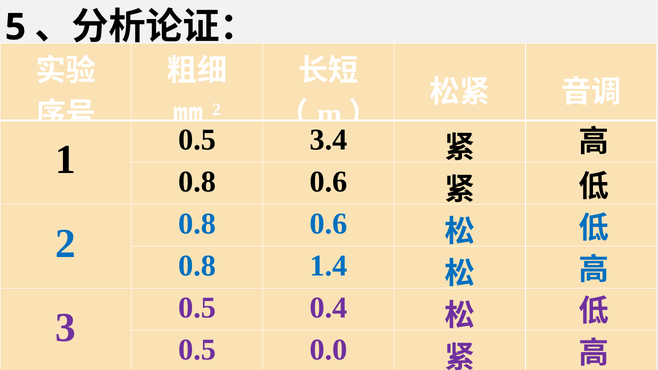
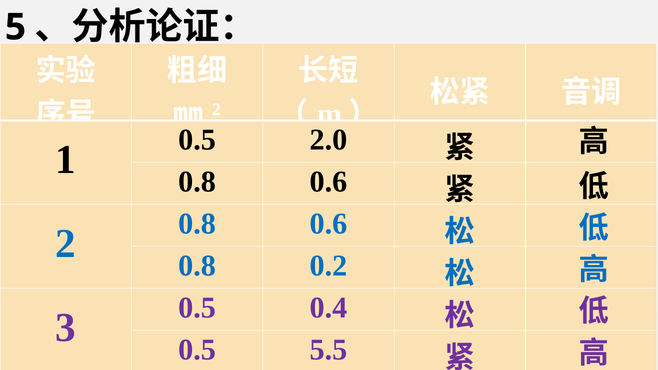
3.4: 3.4 -> 2.0
1.4: 1.4 -> 0.2
0.0: 0.0 -> 5.5
